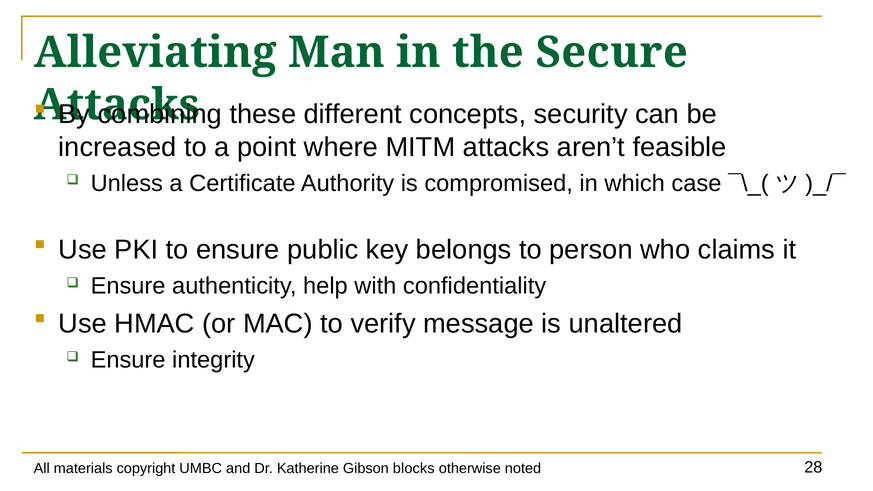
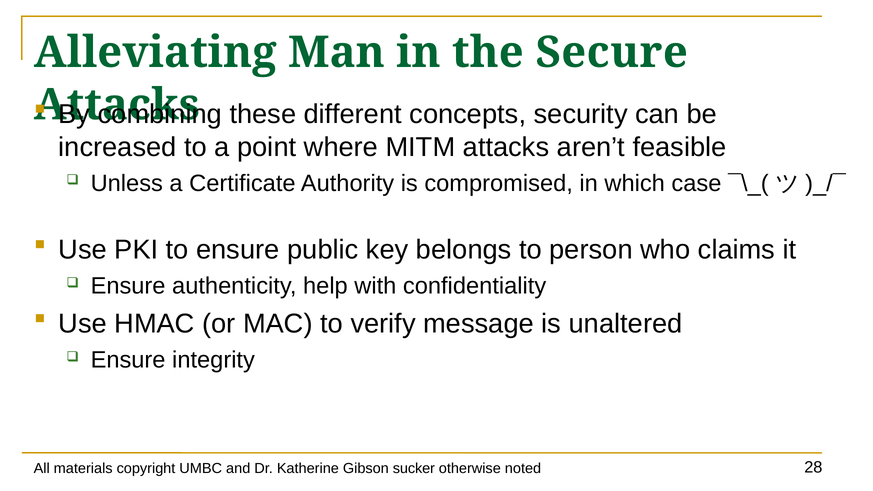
blocks: blocks -> sucker
